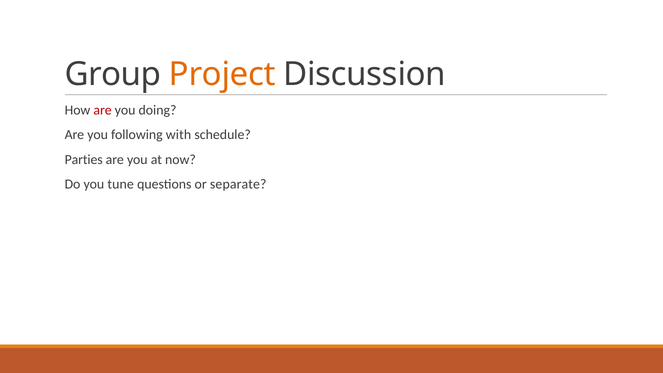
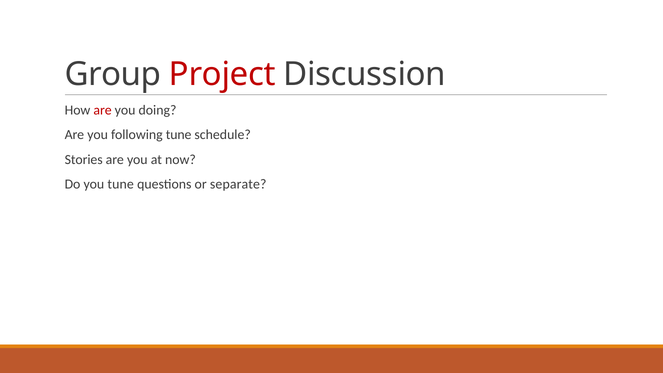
Project colour: orange -> red
following with: with -> tune
Parties: Parties -> Stories
